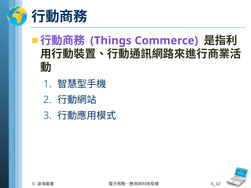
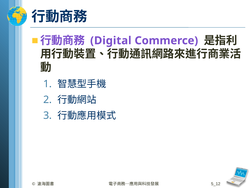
Things: Things -> Digital
